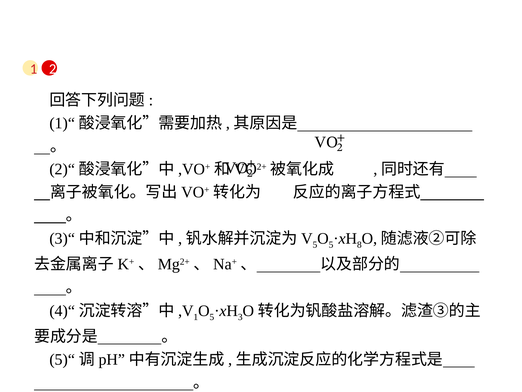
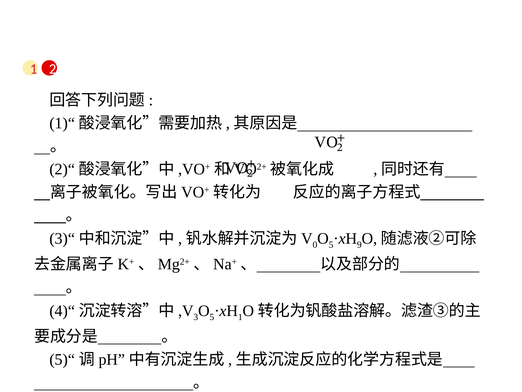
5 at (315, 245): 5 -> 0
8: 8 -> 9
1 at (196, 317): 1 -> 3
3 at (240, 317): 3 -> 1
